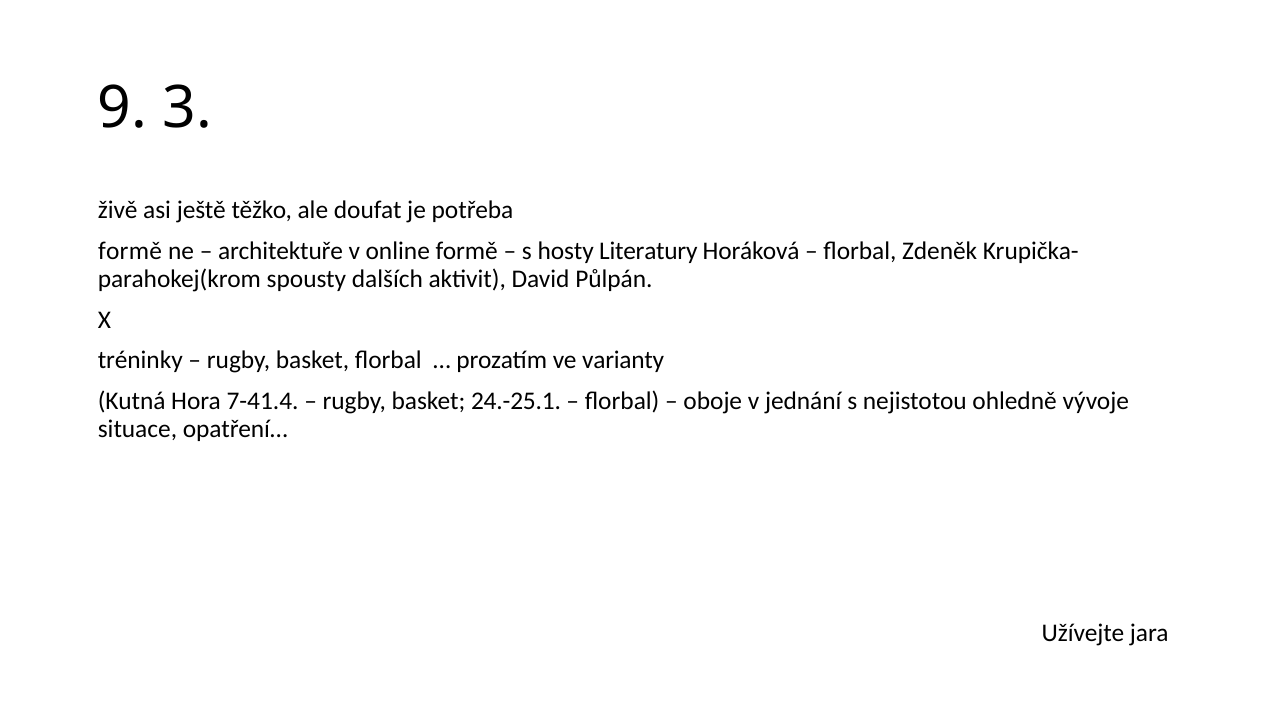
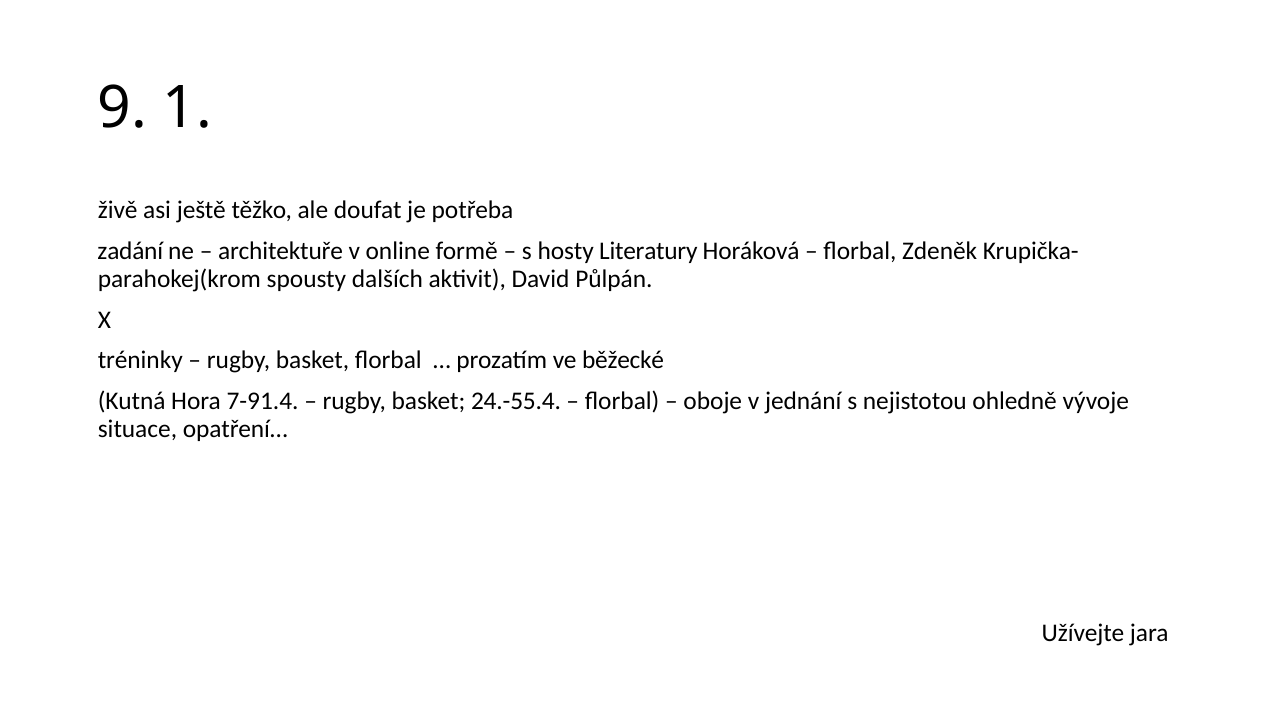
3: 3 -> 1
formě at (130, 251): formě -> zadání
varianty: varianty -> běžecké
7-41.4: 7-41.4 -> 7-91.4
24.-25.1: 24.-25.1 -> 24.-55.4
